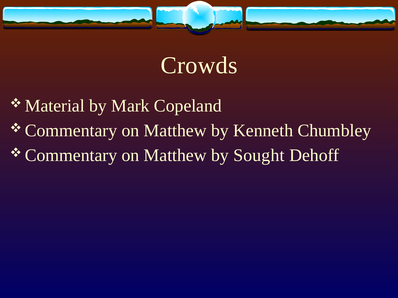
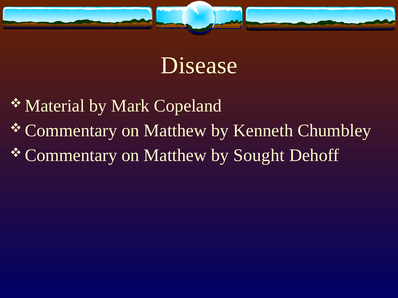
Crowds: Crowds -> Disease
